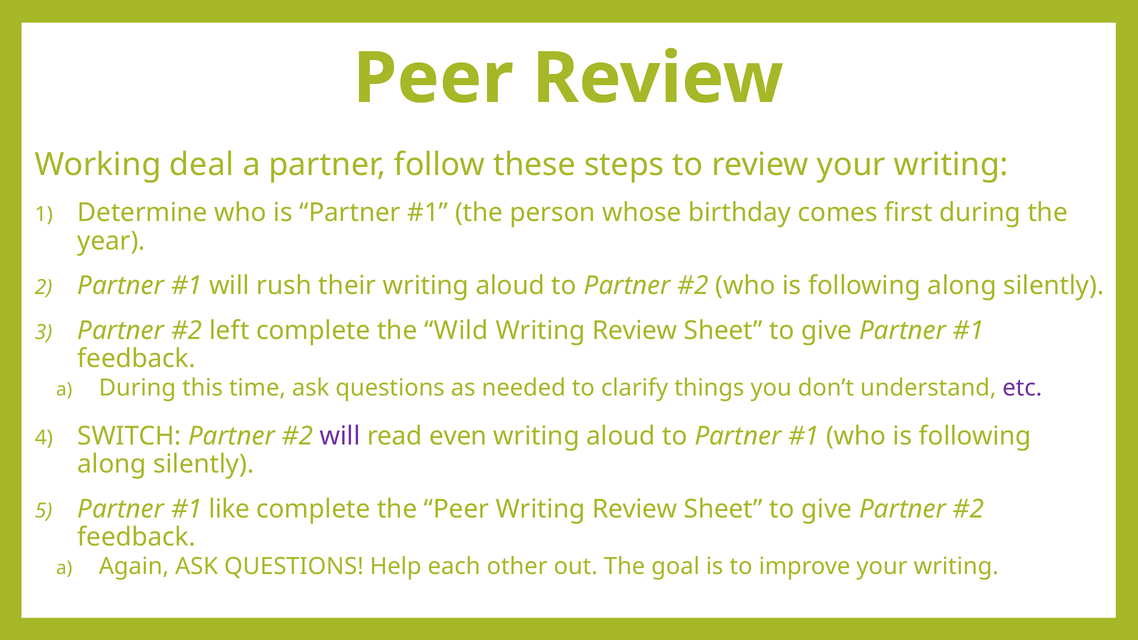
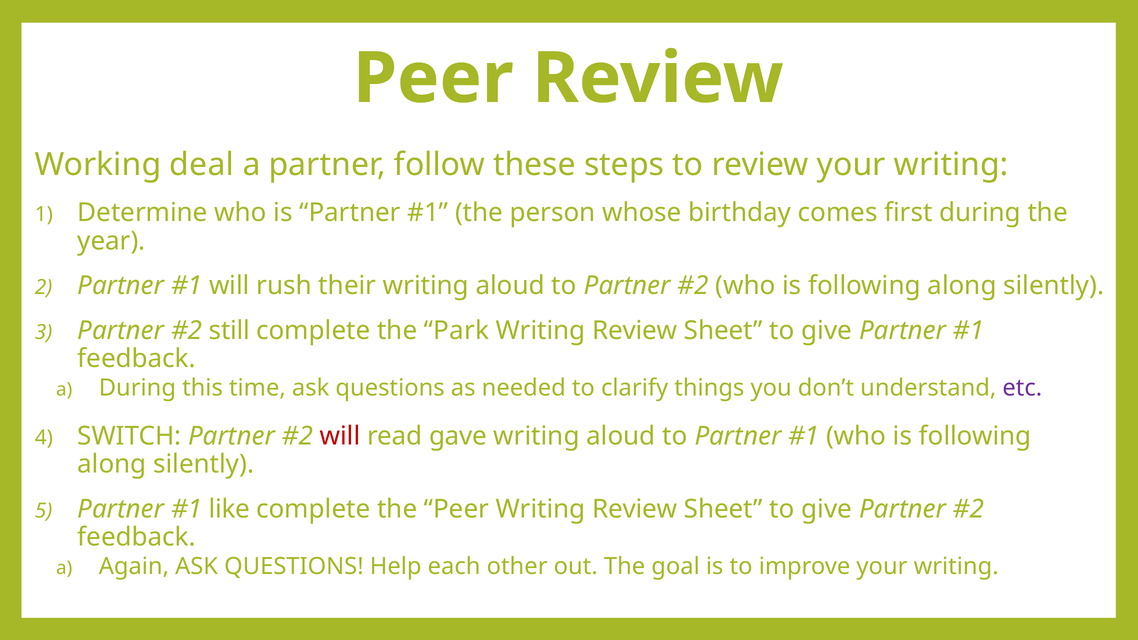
left: left -> still
Wild: Wild -> Park
will at (340, 436) colour: purple -> red
even: even -> gave
